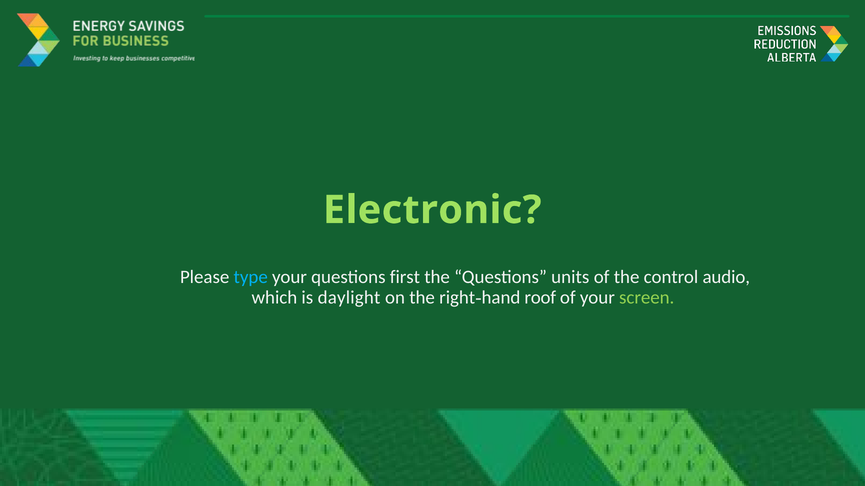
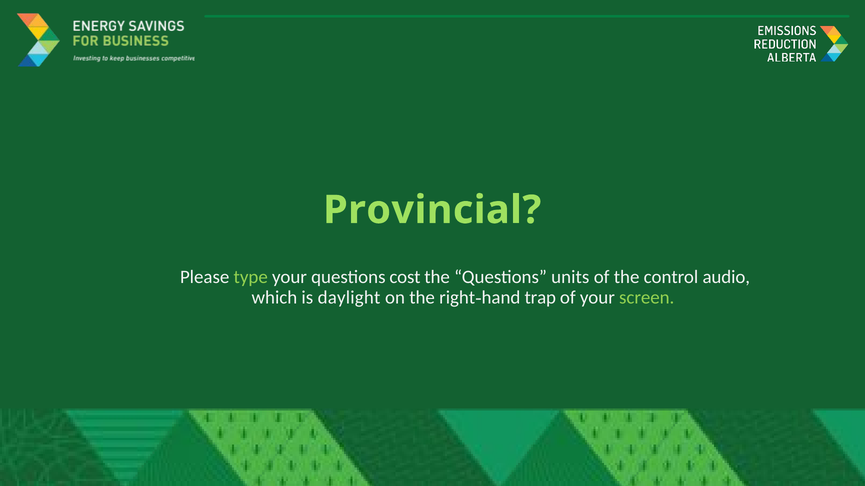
Electronic: Electronic -> Provincial
type colour: light blue -> light green
first: first -> cost
roof: roof -> trap
